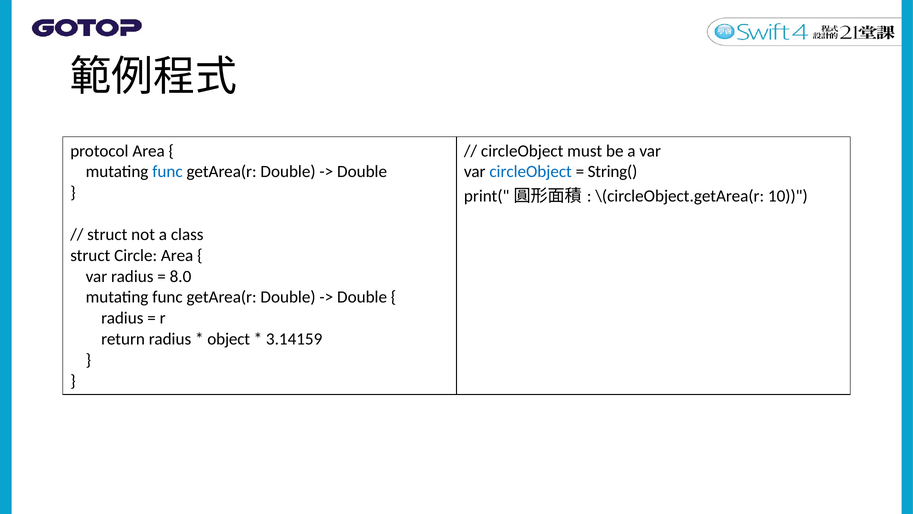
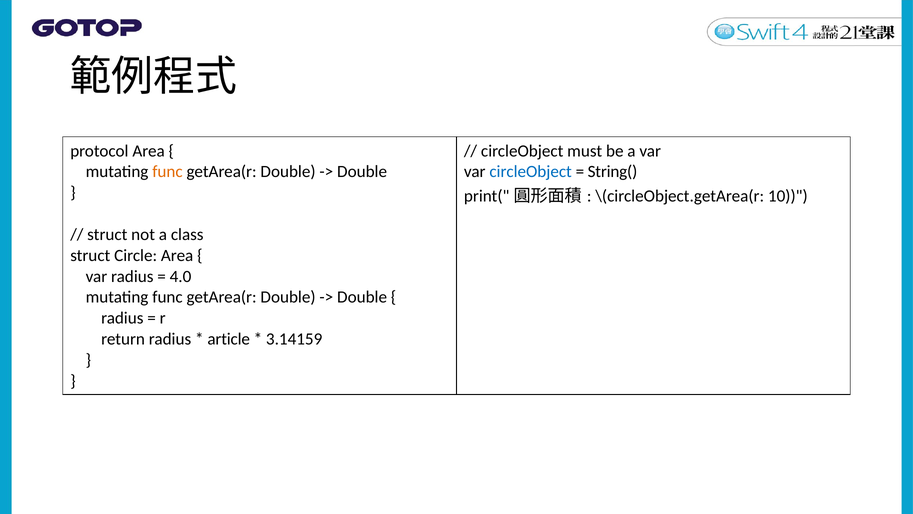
func at (167, 172) colour: blue -> orange
8.0: 8.0 -> 4.0
object: object -> article
